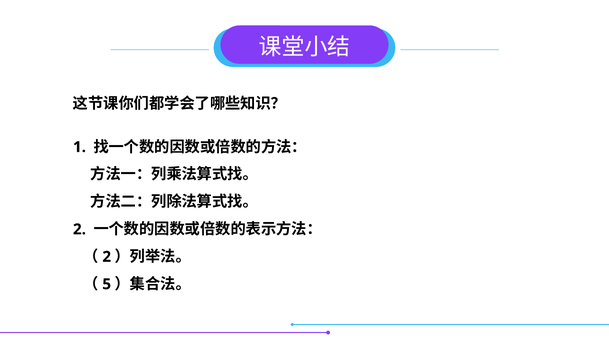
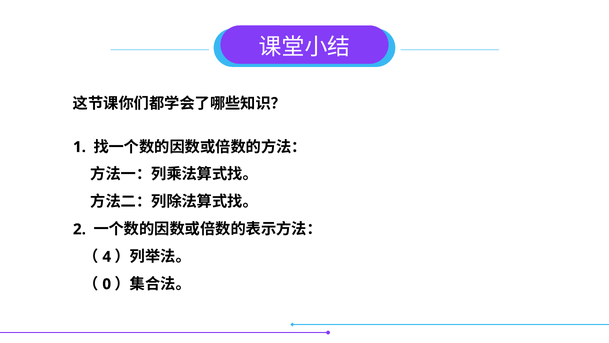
2 at (107, 256): 2 -> 4
5: 5 -> 0
